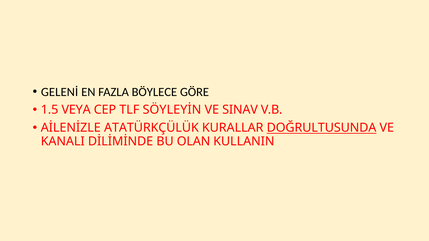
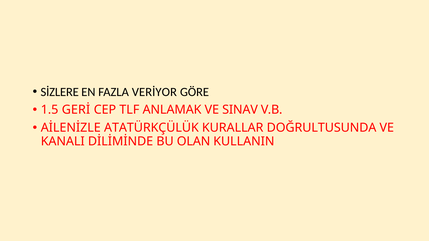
GELENİ: GELENİ -> SİZLERE
BÖYLECE: BÖYLECE -> VERİYOR
VEYA: VEYA -> GERİ
SÖYLEYİN: SÖYLEYİN -> ANLAMAK
DOĞRULTUSUNDA underline: present -> none
